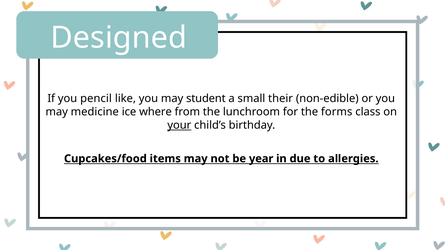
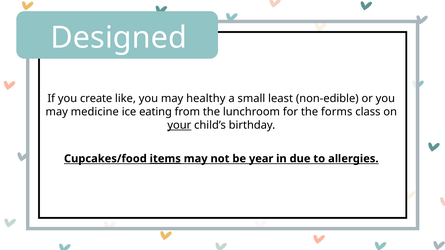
pencil: pencil -> create
student: student -> healthy
their: their -> least
where: where -> eating
items underline: none -> present
